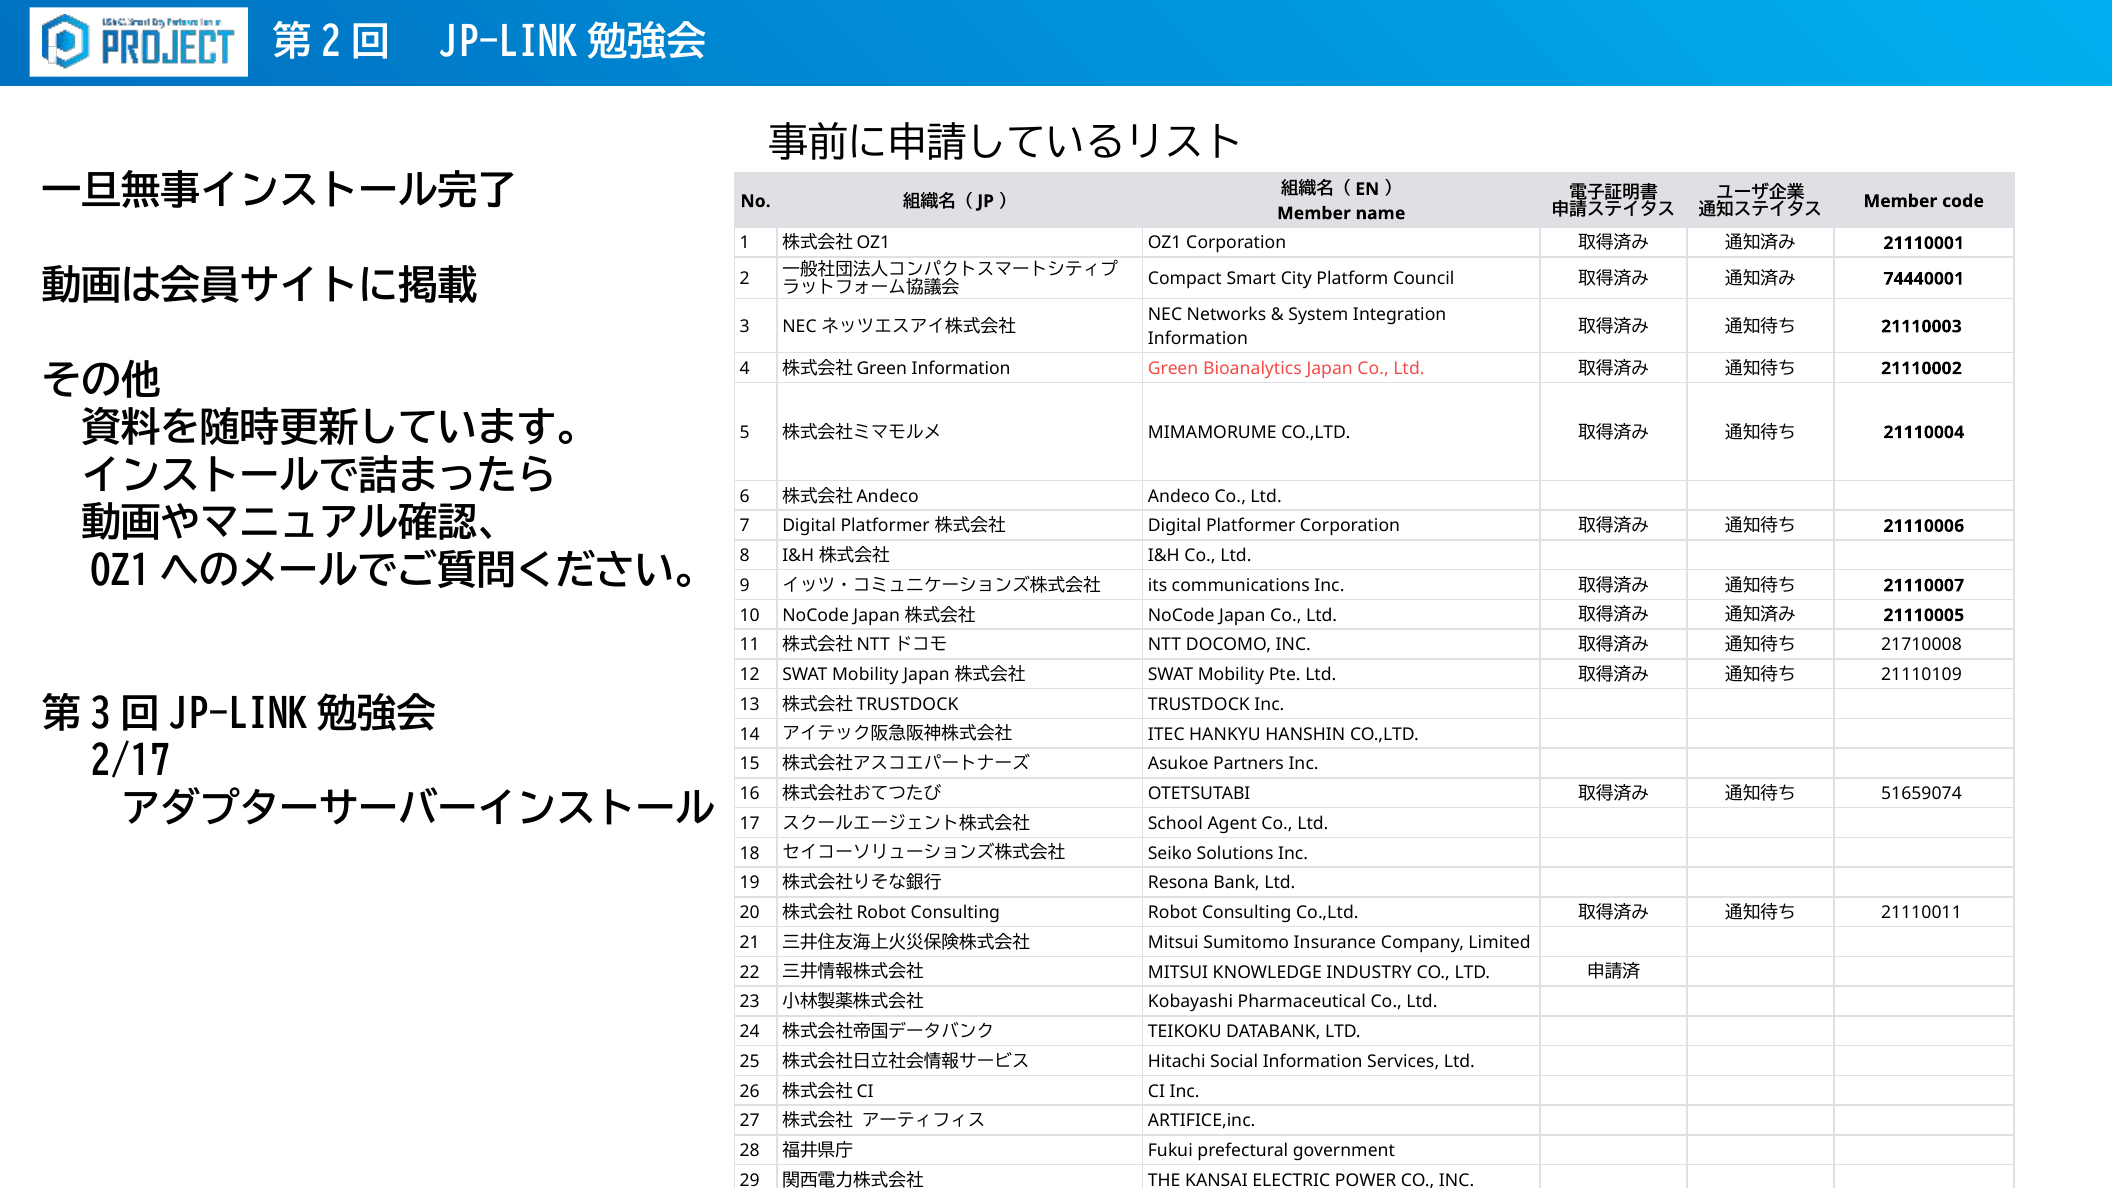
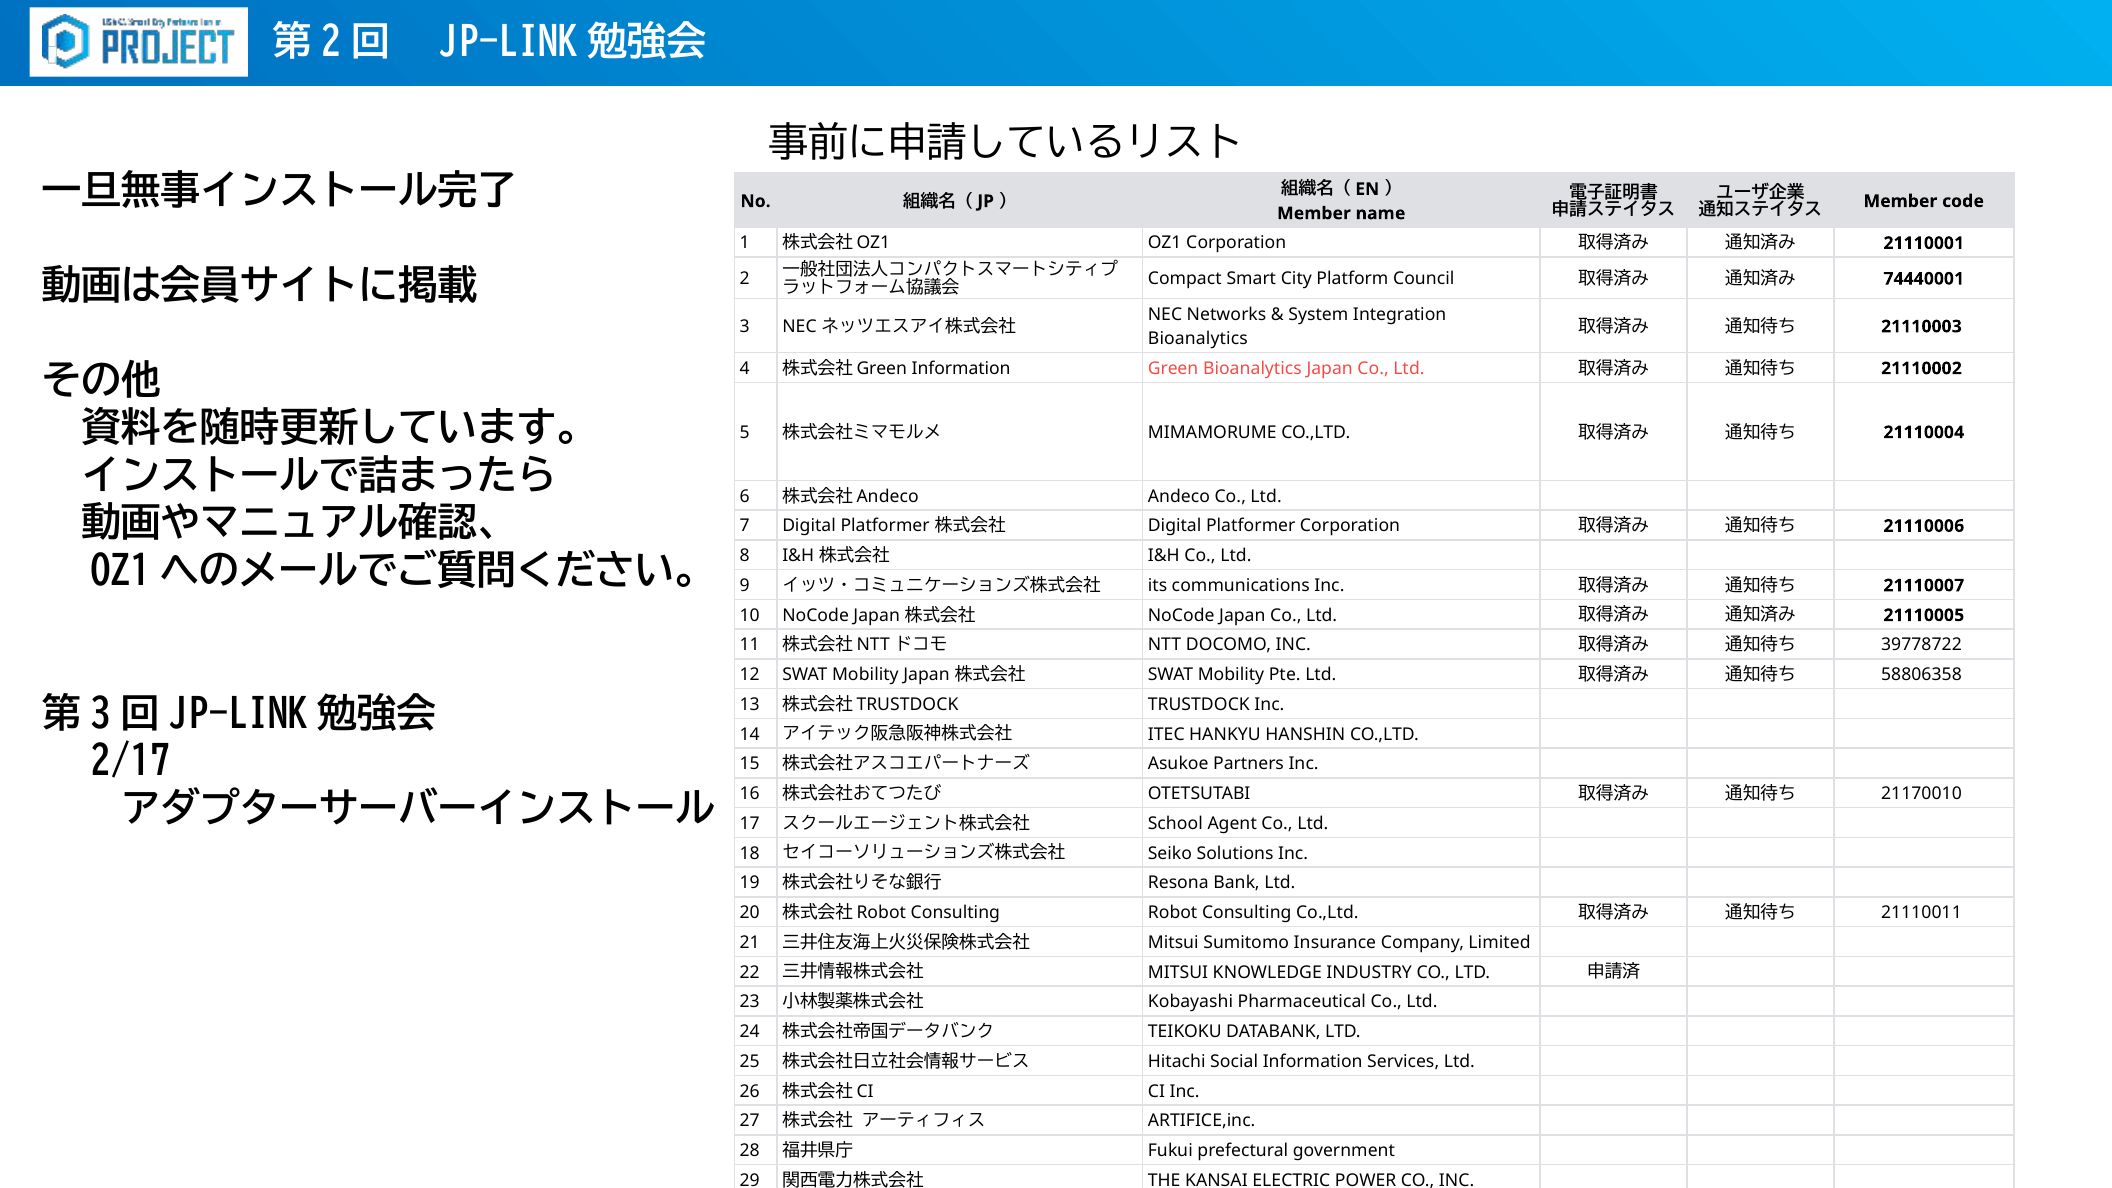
Information at (1198, 339): Information -> Bioanalytics
21710008: 21710008 -> 39778722
21110109: 21110109 -> 58806358
51659074: 51659074 -> 21170010
